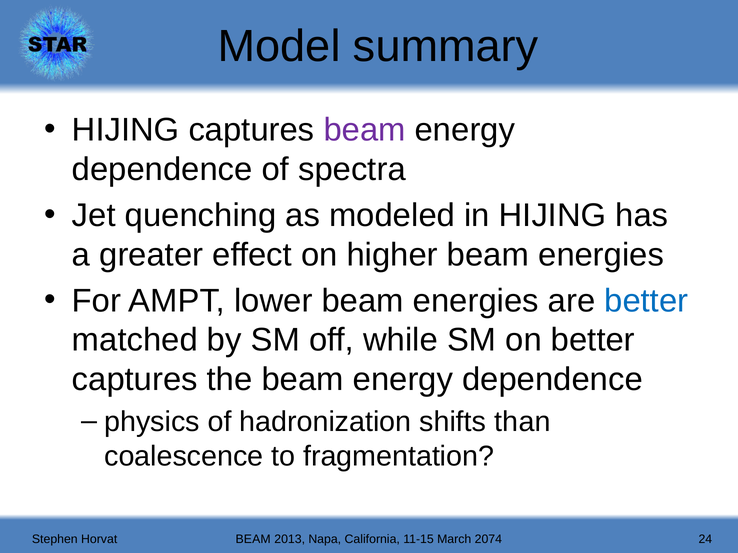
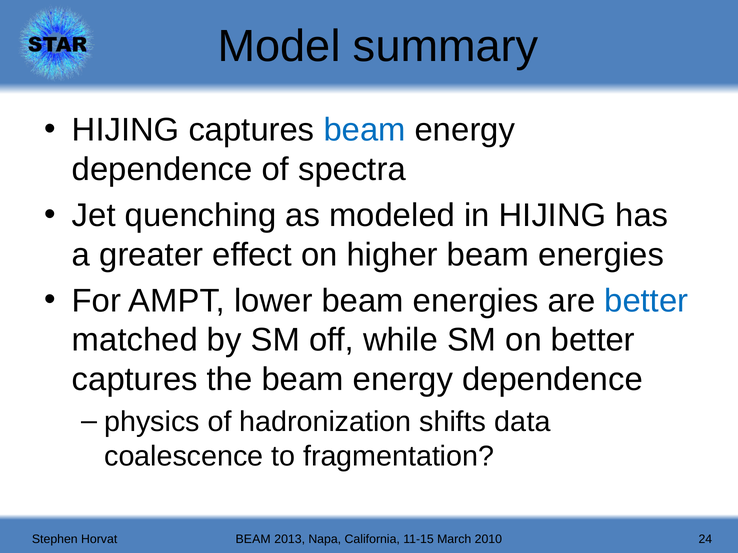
beam at (365, 130) colour: purple -> blue
than: than -> data
2074: 2074 -> 2010
